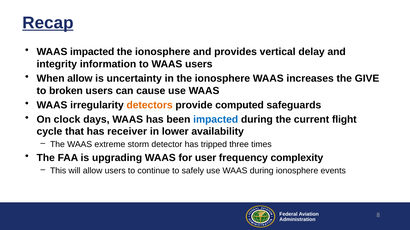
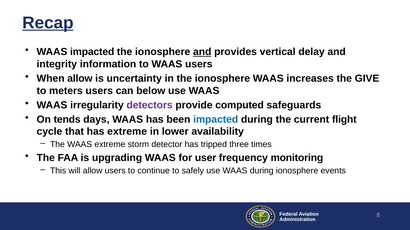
and at (202, 52) underline: none -> present
broken: broken -> meters
cause: cause -> below
detectors colour: orange -> purple
clock: clock -> tends
has receiver: receiver -> extreme
complexity: complexity -> monitoring
